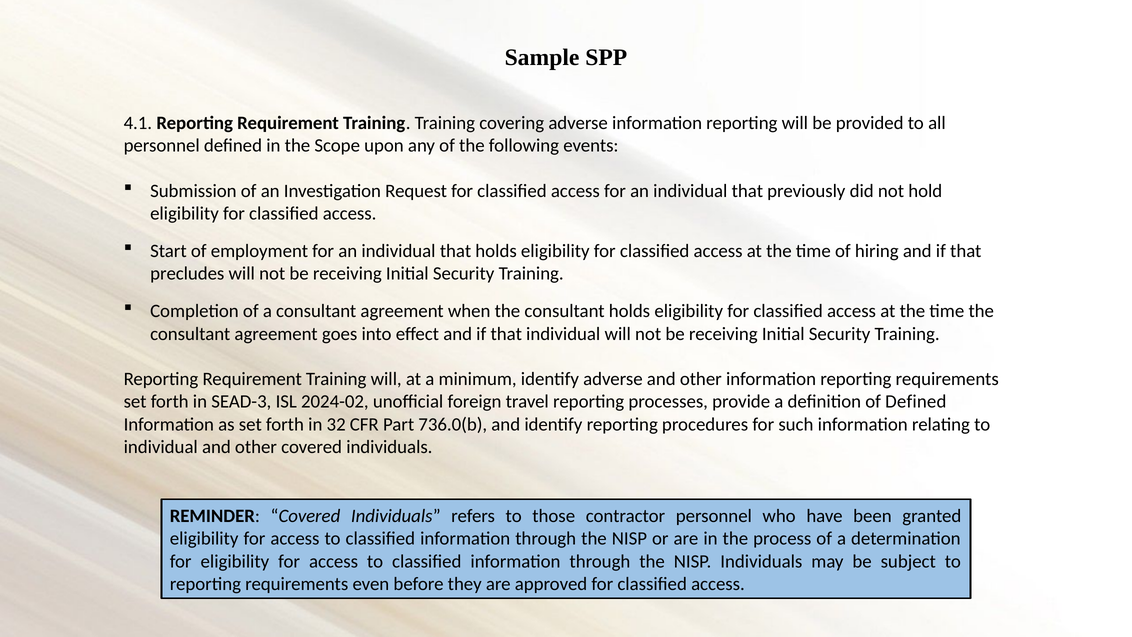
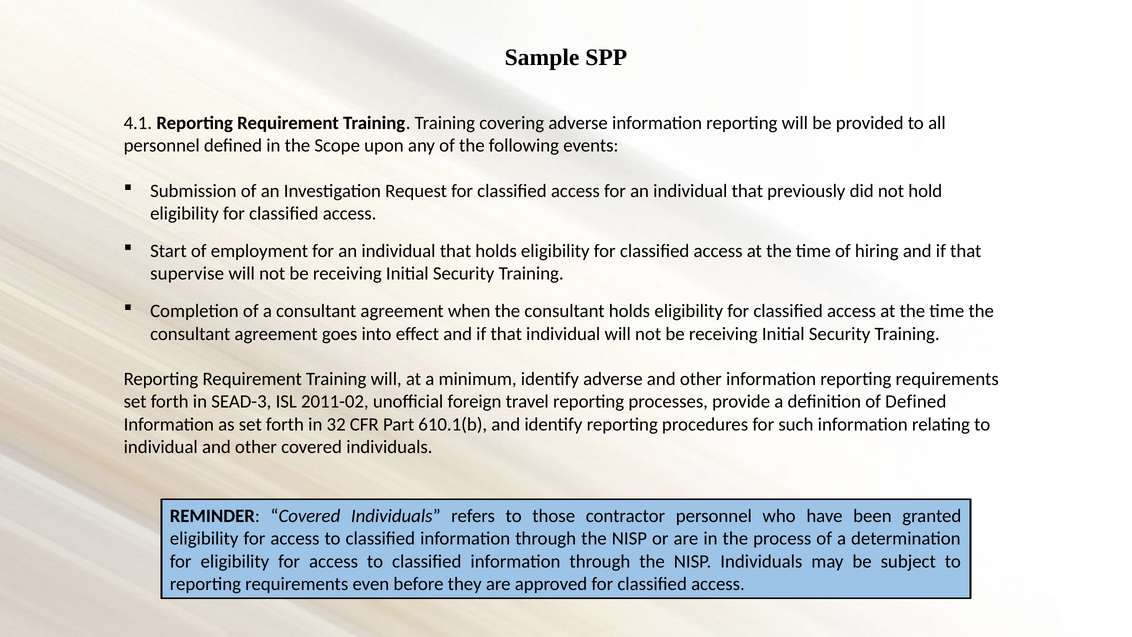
precludes: precludes -> supervise
2024-02: 2024-02 -> 2011-02
736.0(b: 736.0(b -> 610.1(b
